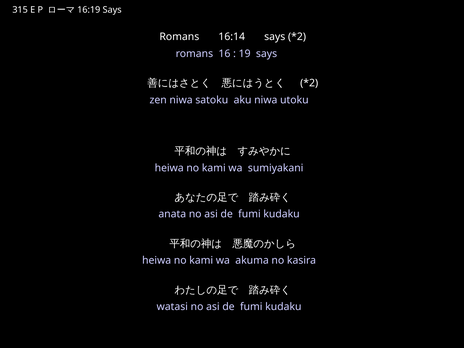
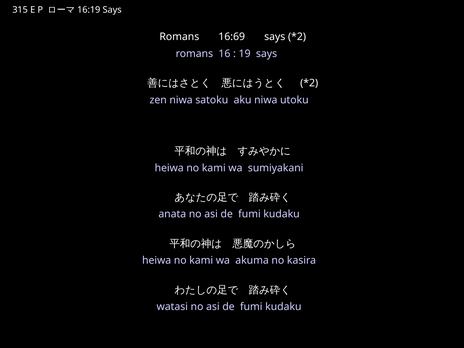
16:14: 16:14 -> 16:69
